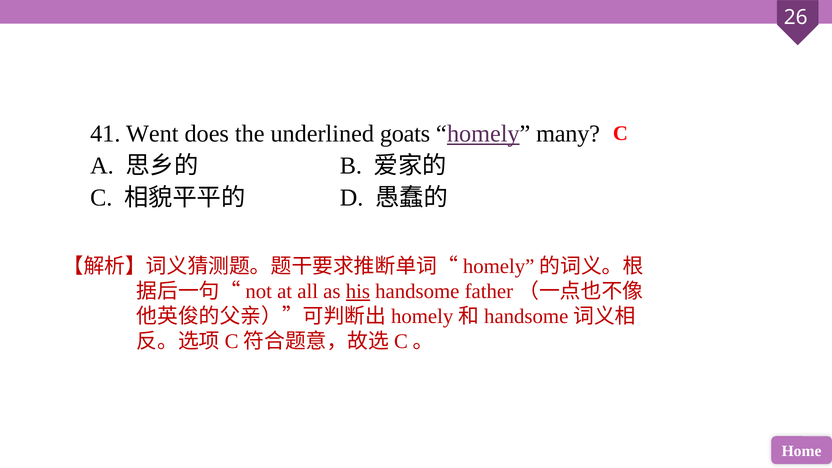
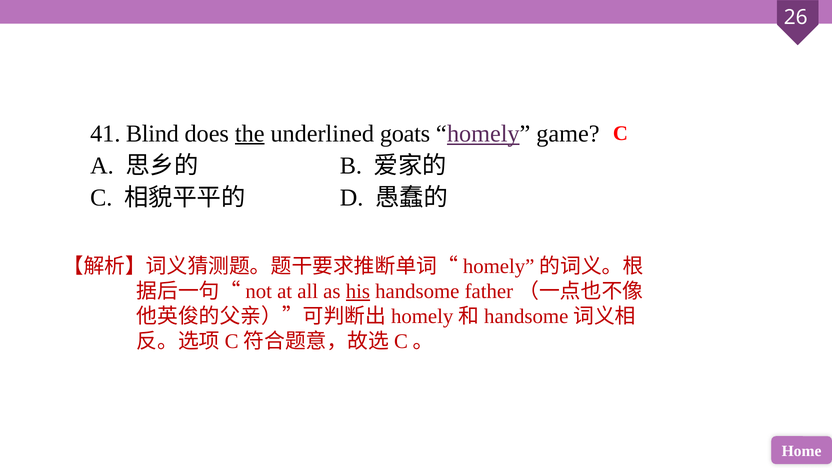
Went: Went -> Blind
the underline: none -> present
many: many -> game
